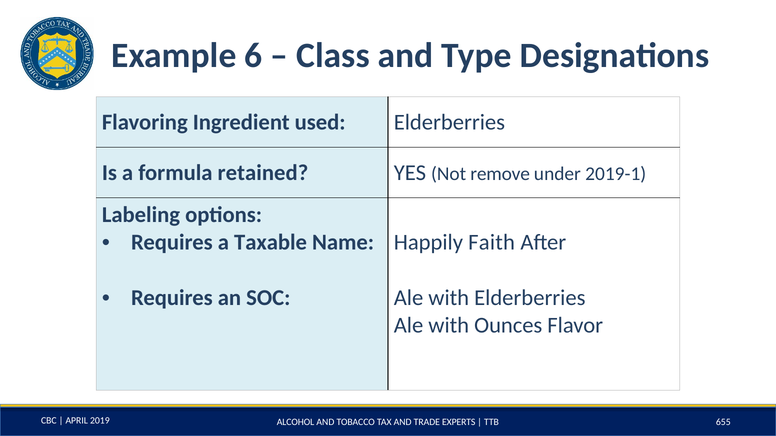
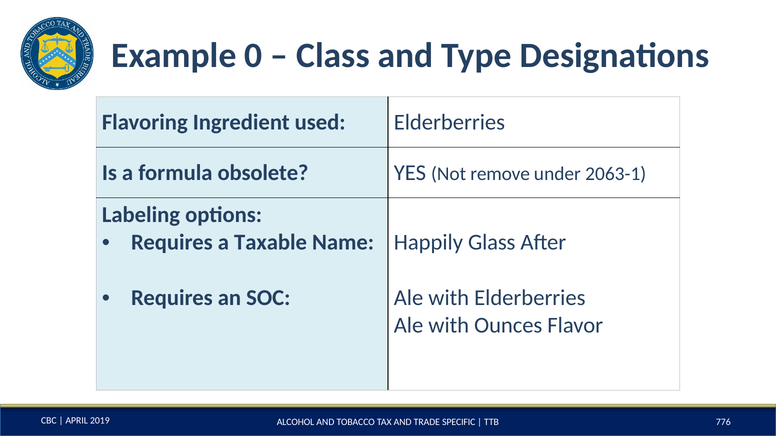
6: 6 -> 0
retained: retained -> obsolete
2019-1: 2019-1 -> 2063-1
Faith: Faith -> Glass
EXPERTS: EXPERTS -> SPECIFIC
655: 655 -> 776
